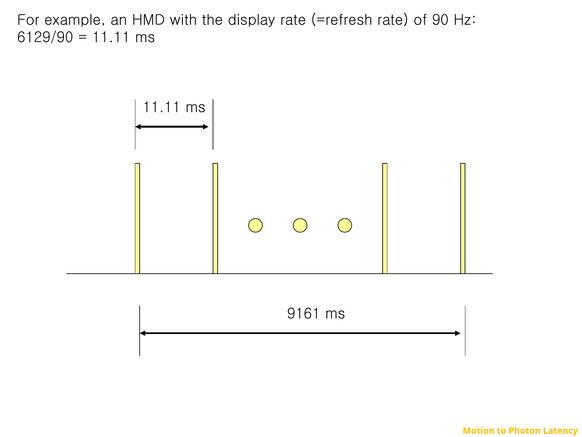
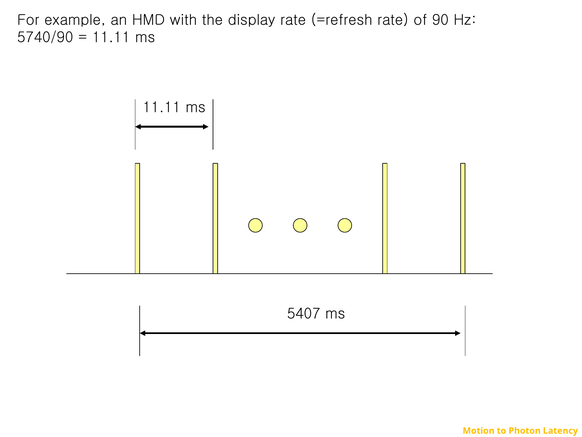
6129/90: 6129/90 -> 5740/90
9161: 9161 -> 5407
